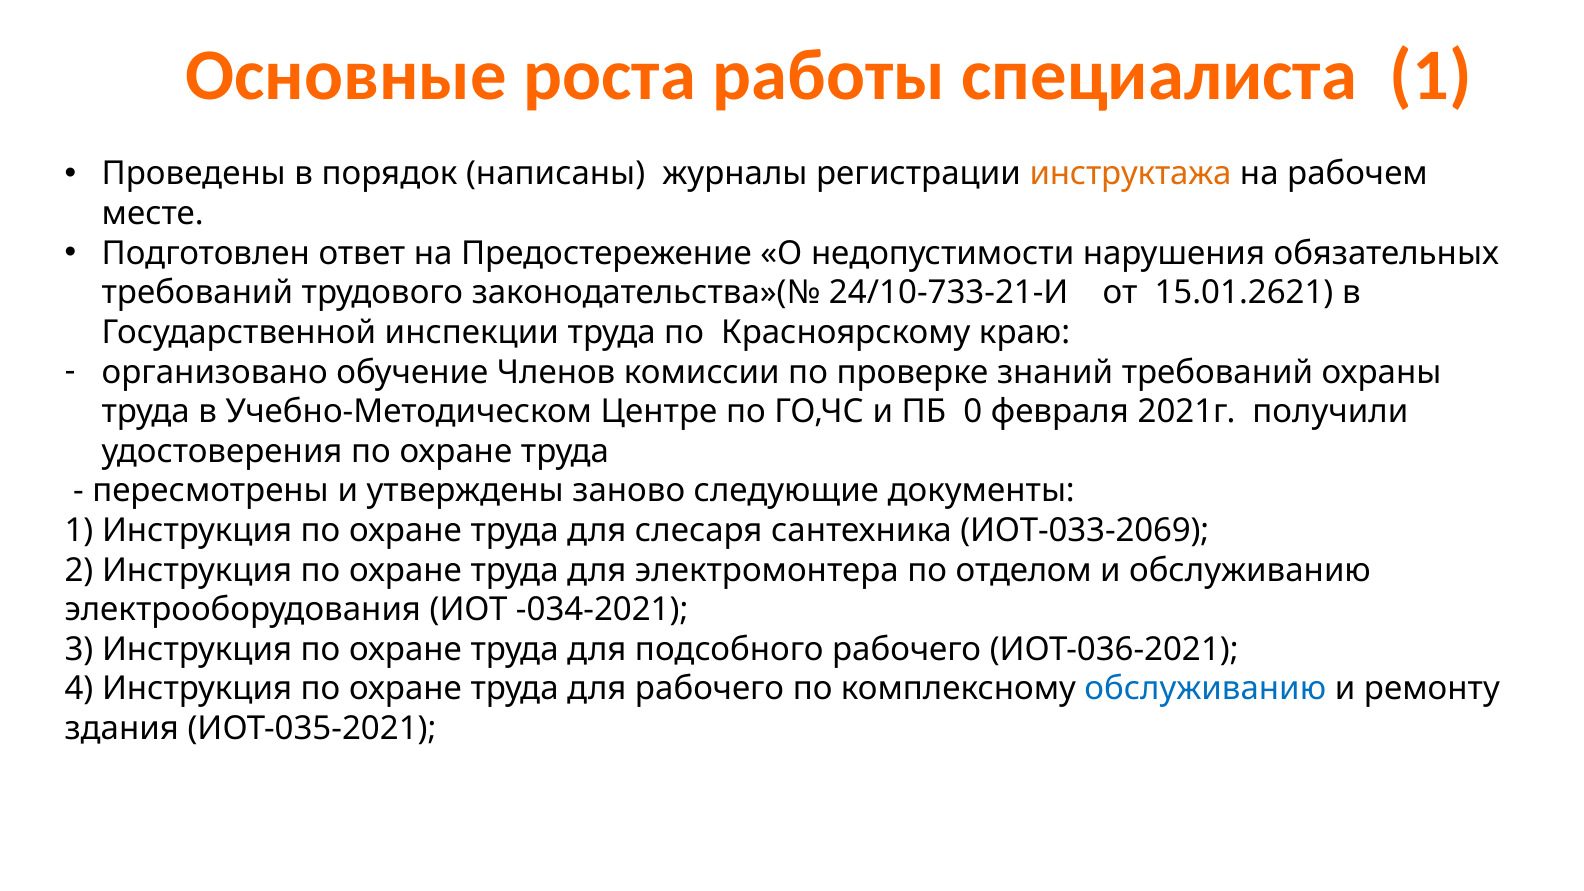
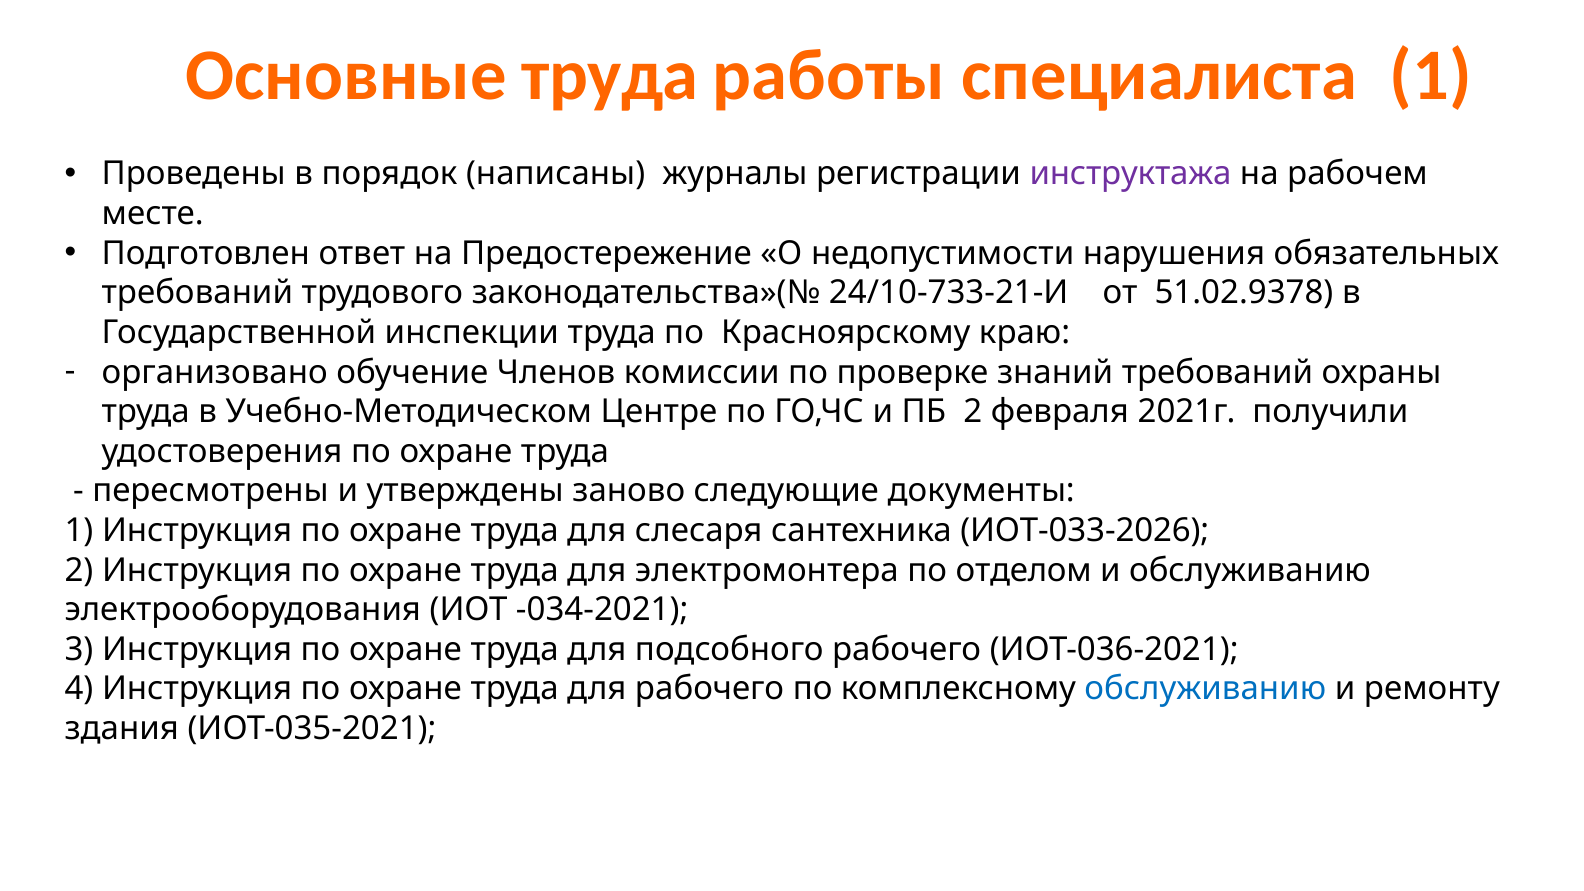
Основные роста: роста -> труда
инструктажа colour: orange -> purple
15.01.2621: 15.01.2621 -> 51.02.9378
ПБ 0: 0 -> 2
ИОТ-033-2069: ИОТ-033-2069 -> ИОТ-033-2026
